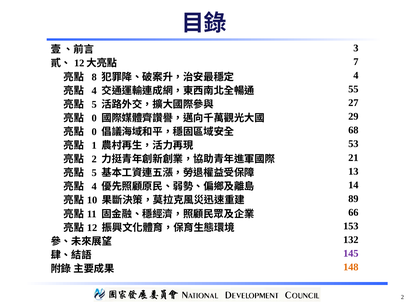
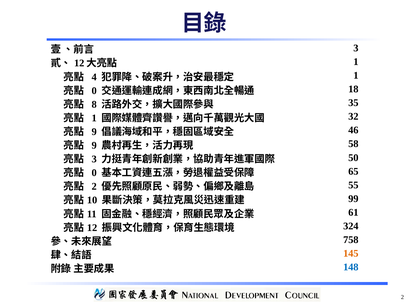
7 at (356, 62): 7 -> 1
8: 8 -> 4
4 at (356, 75): 4 -> 1
4 at (94, 91): 4 -> 0
55: 55 -> 18
5 at (94, 104): 5 -> 8
27: 27 -> 35
0 at (94, 118): 0 -> 1
29: 29 -> 32
0 at (94, 132): 0 -> 9
68: 68 -> 46
1 at (94, 145): 1 -> 9
53: 53 -> 58
2 at (94, 159): 2 -> 3
21: 21 -> 50
5 at (94, 173): 5 -> 0
13: 13 -> 65
4 at (94, 187): 4 -> 2
14: 14 -> 55
89: 89 -> 99
66: 66 -> 61
153: 153 -> 324
132: 132 -> 758
145 colour: purple -> orange
148 colour: orange -> blue
